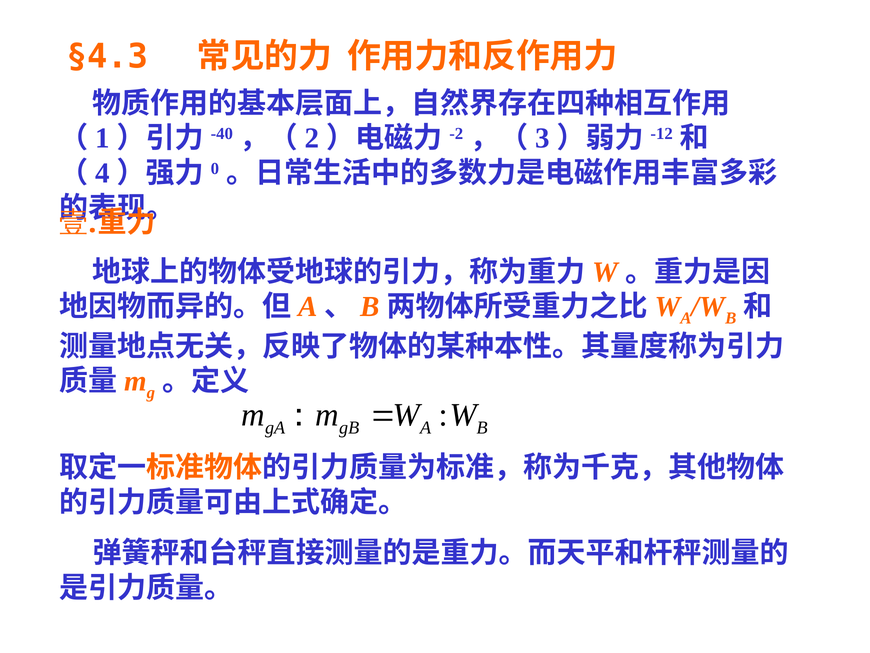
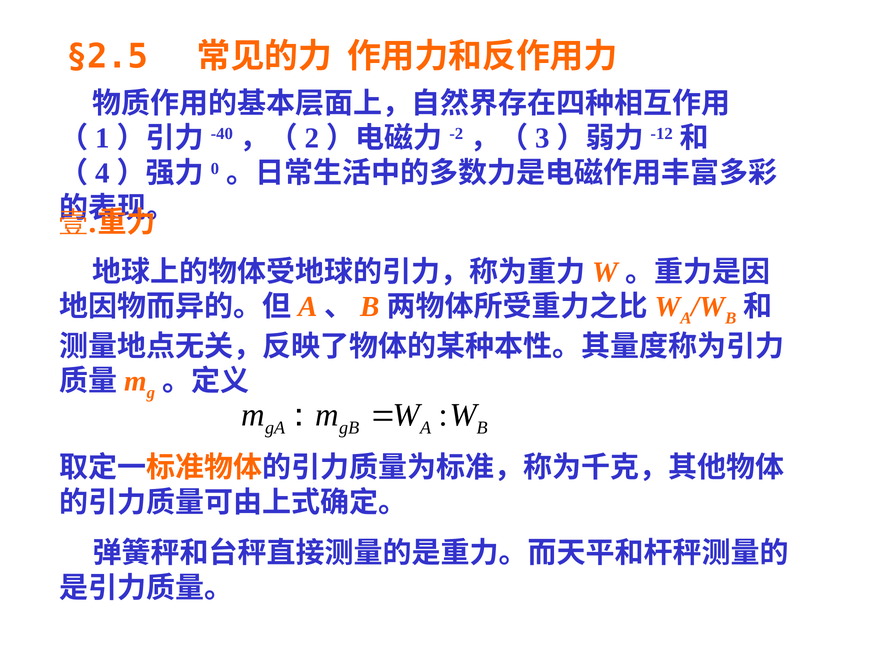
§4.3: §4.3 -> §2.5
